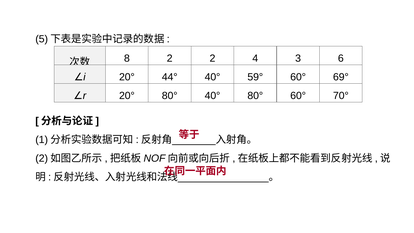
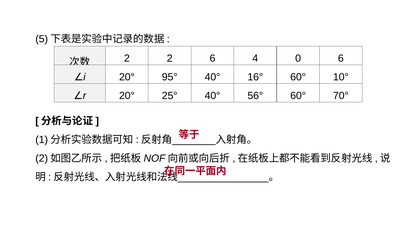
8 at (127, 58): 8 -> 2
2 2: 2 -> 6
3: 3 -> 0
44°: 44° -> 95°
59°: 59° -> 16°
69°: 69° -> 10°
20° 80°: 80° -> 25°
40° 80°: 80° -> 56°
